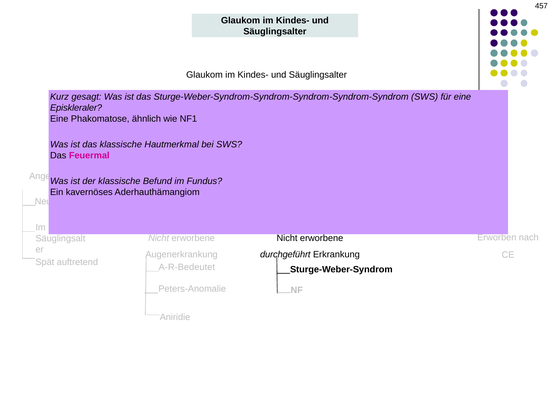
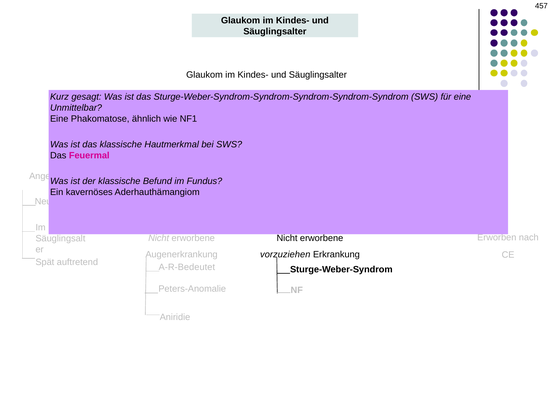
Episkleraler: Episkleraler -> Unmittelbar
durchgeführt: durchgeführt -> vorzuziehen
